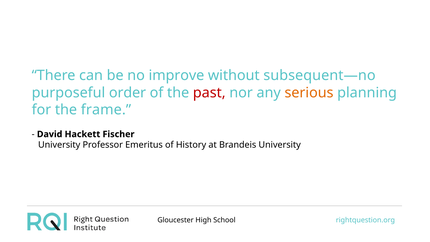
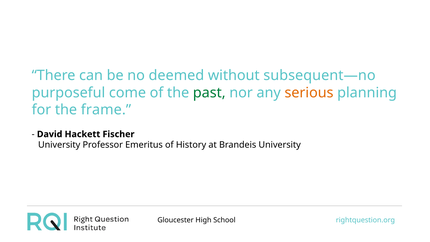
improve: improve -> deemed
order: order -> come
past colour: red -> green
